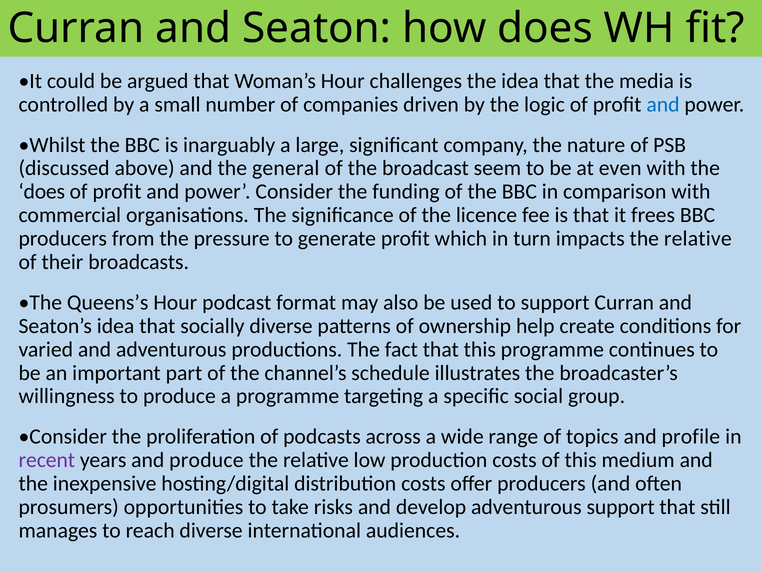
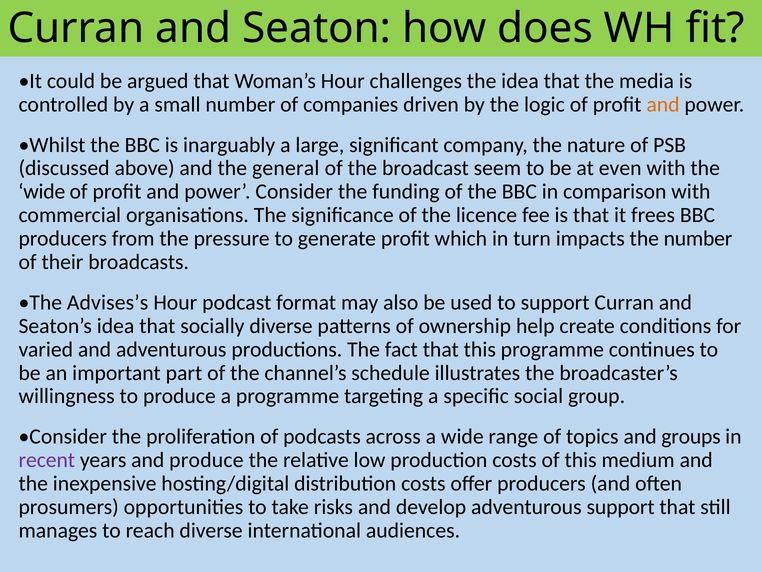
and at (663, 104) colour: blue -> orange
does at (42, 192): does -> wide
impacts the relative: relative -> number
Queens’s: Queens’s -> Advises’s
profile: profile -> groups
